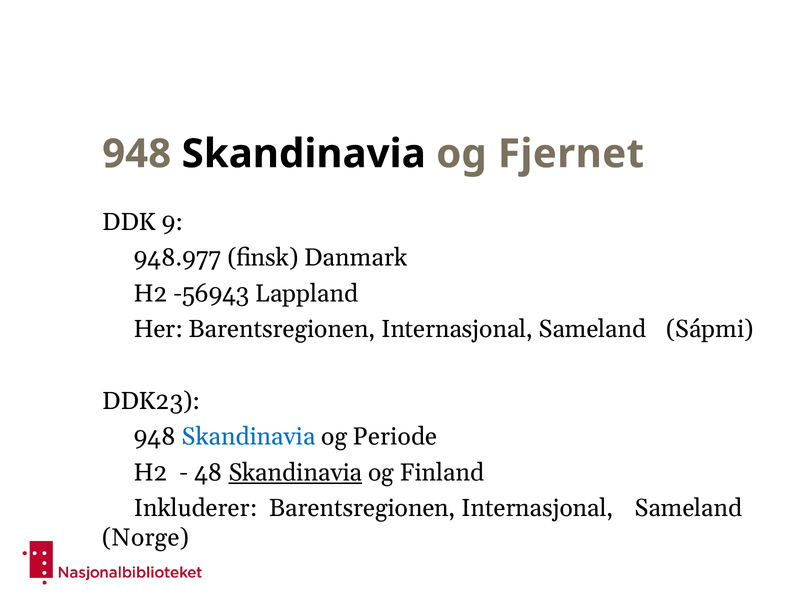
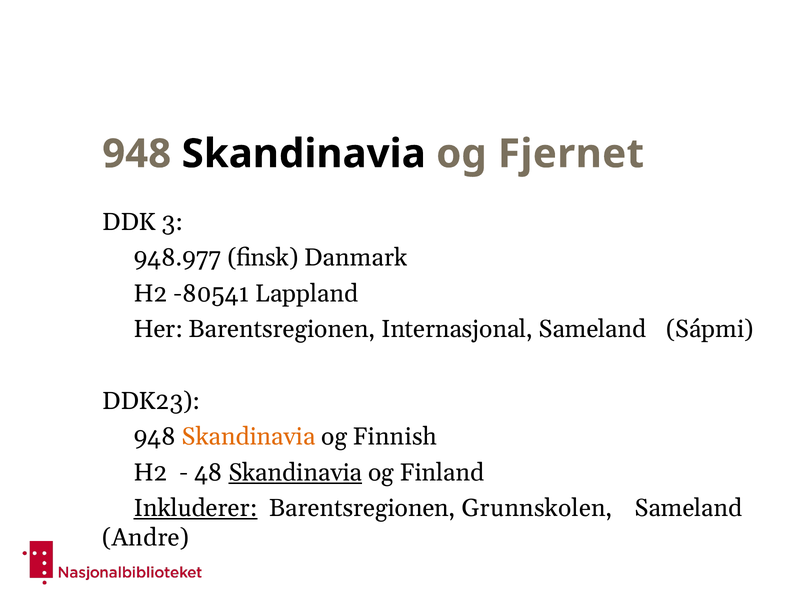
9: 9 -> 3
-56943: -56943 -> -80541
Skandinavia at (249, 437) colour: blue -> orange
Periode: Periode -> Finnish
Inkluderer underline: none -> present
Internasjonal at (537, 508): Internasjonal -> Grunnskolen
Norge: Norge -> Andre
